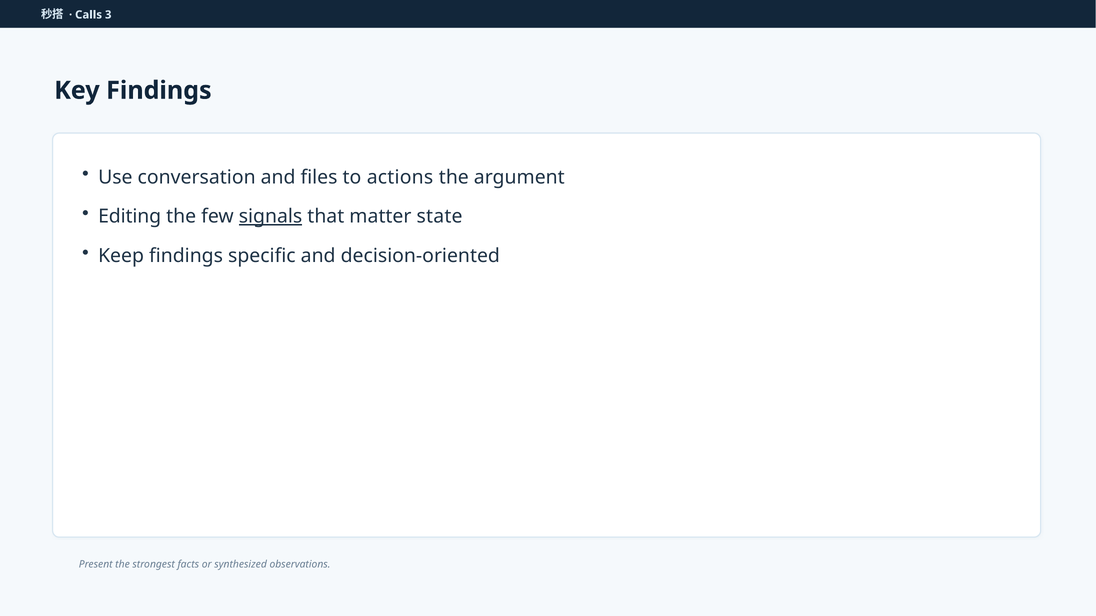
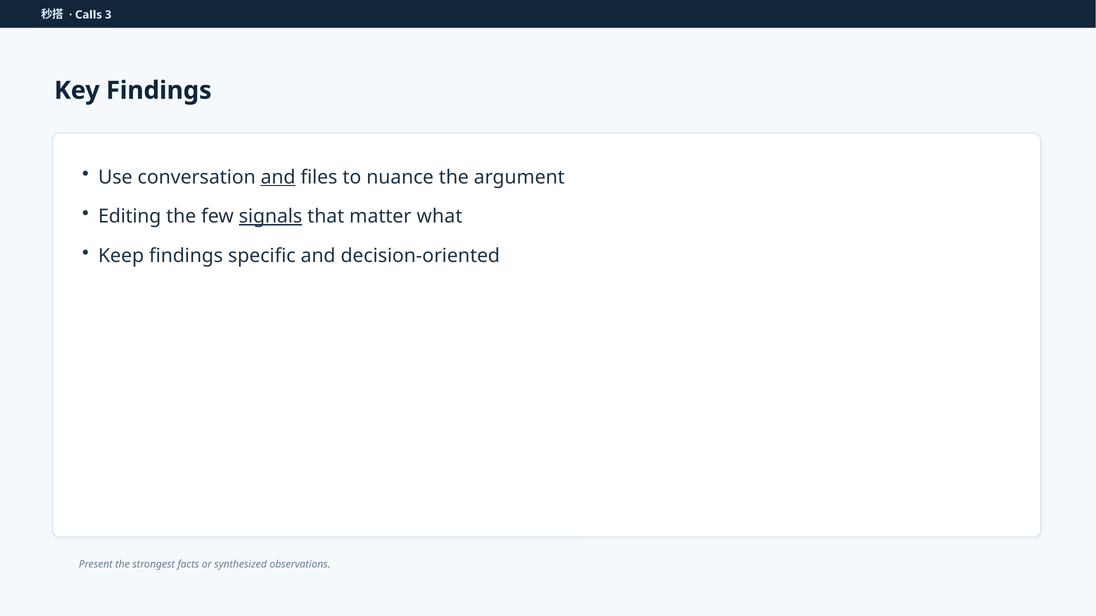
and at (278, 177) underline: none -> present
actions: actions -> nuance
state: state -> what
